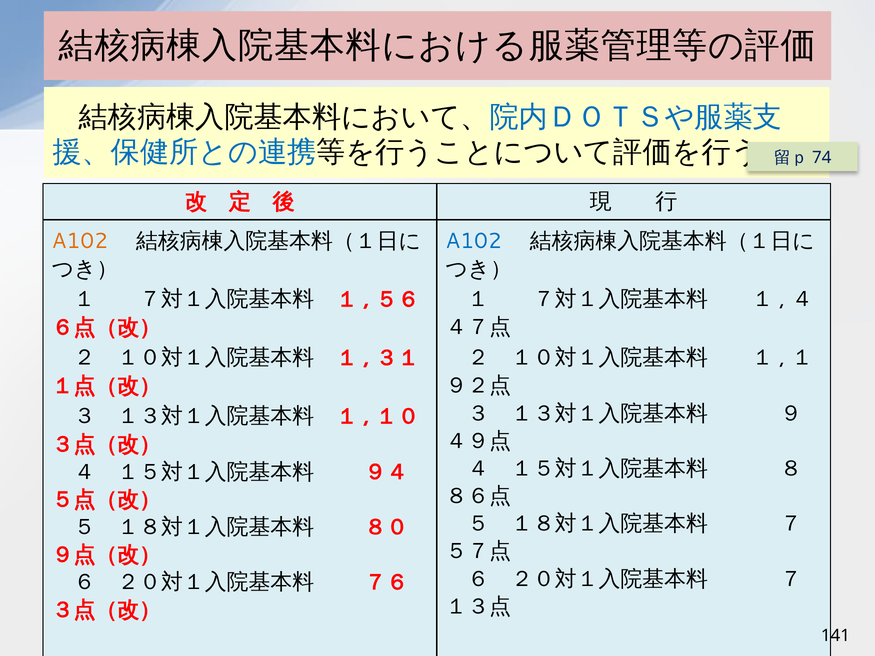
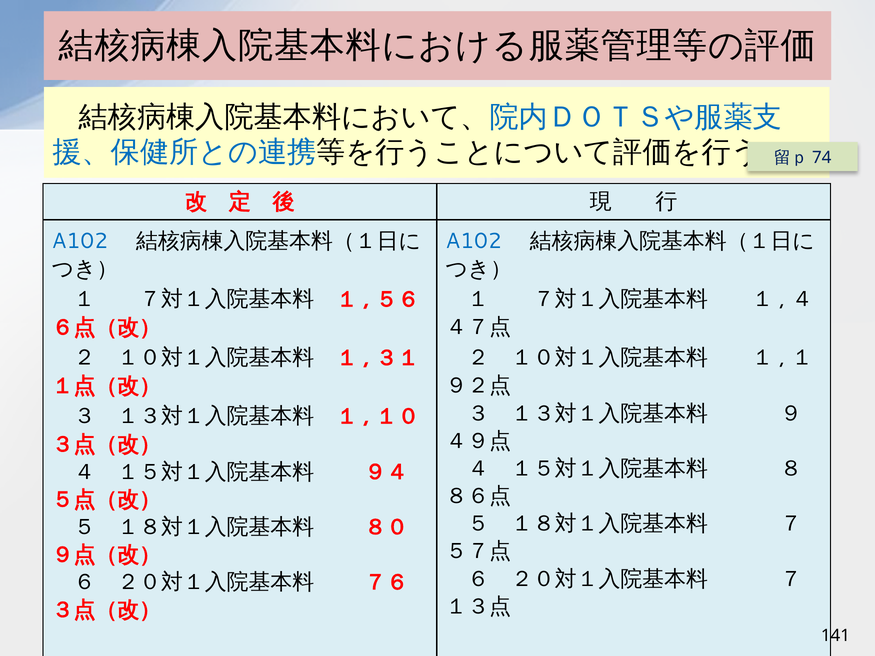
A102 at (80, 241) colour: orange -> blue
